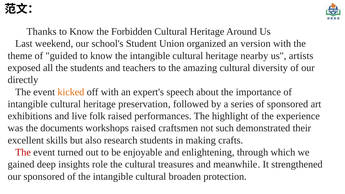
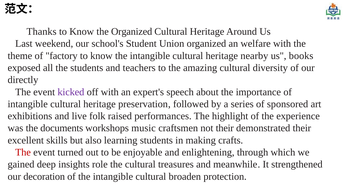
the Forbidden: Forbidden -> Organized
version: version -> welfare
guided: guided -> factory
artists: artists -> books
kicked colour: orange -> purple
workshops raised: raised -> music
not such: such -> their
research: research -> learning
our sponsored: sponsored -> decoration
